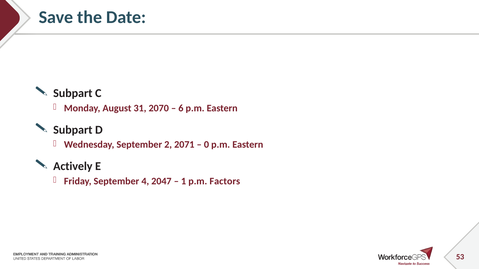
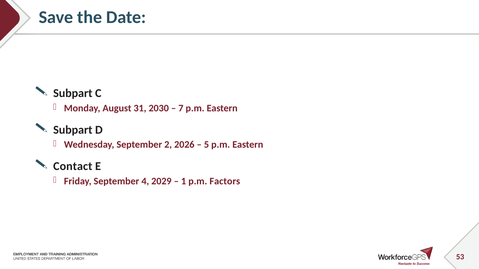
2070: 2070 -> 2030
6: 6 -> 7
2071: 2071 -> 2026
0: 0 -> 5
Actively: Actively -> Contact
2047: 2047 -> 2029
